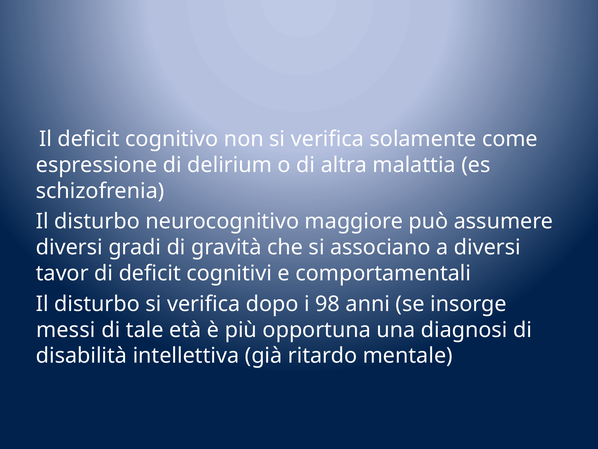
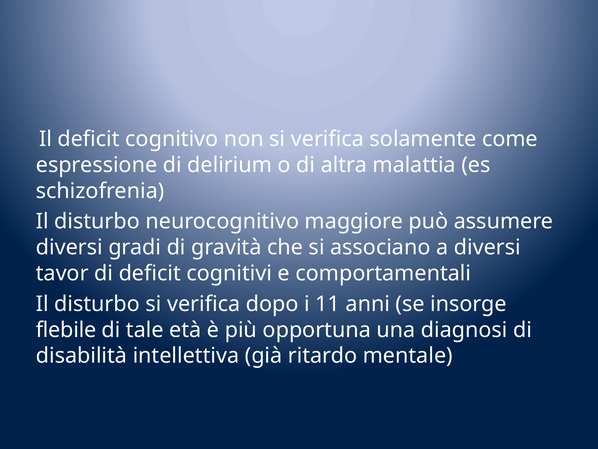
98: 98 -> 11
messi: messi -> flebile
